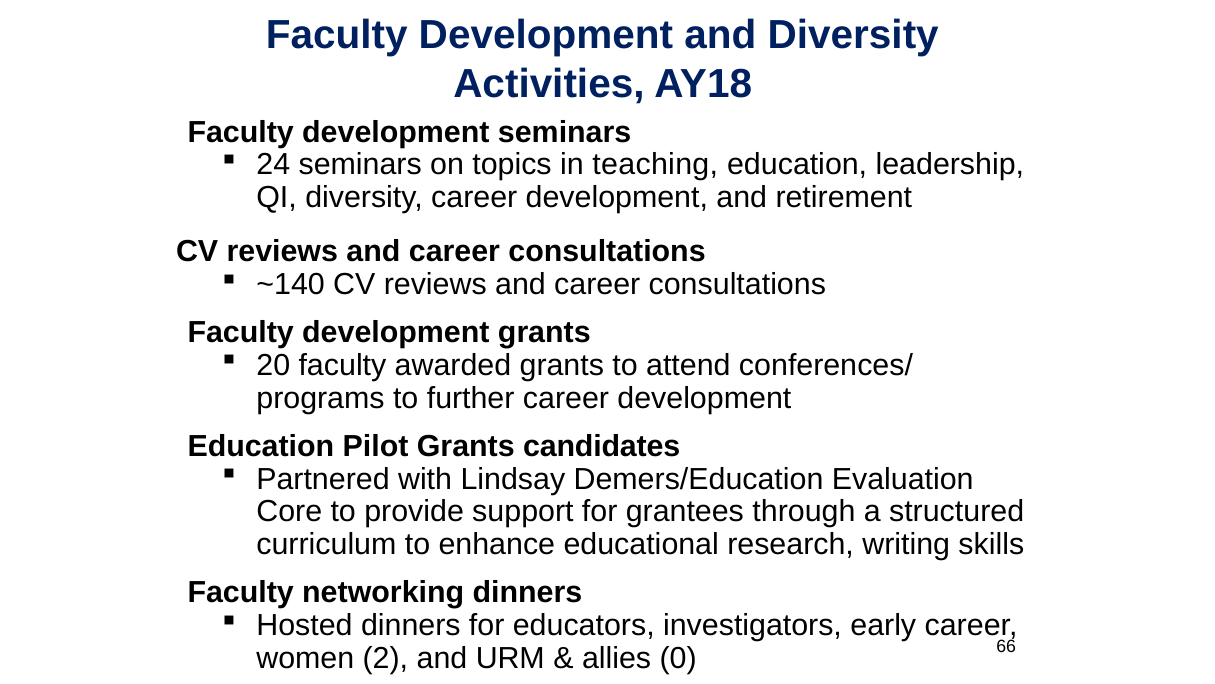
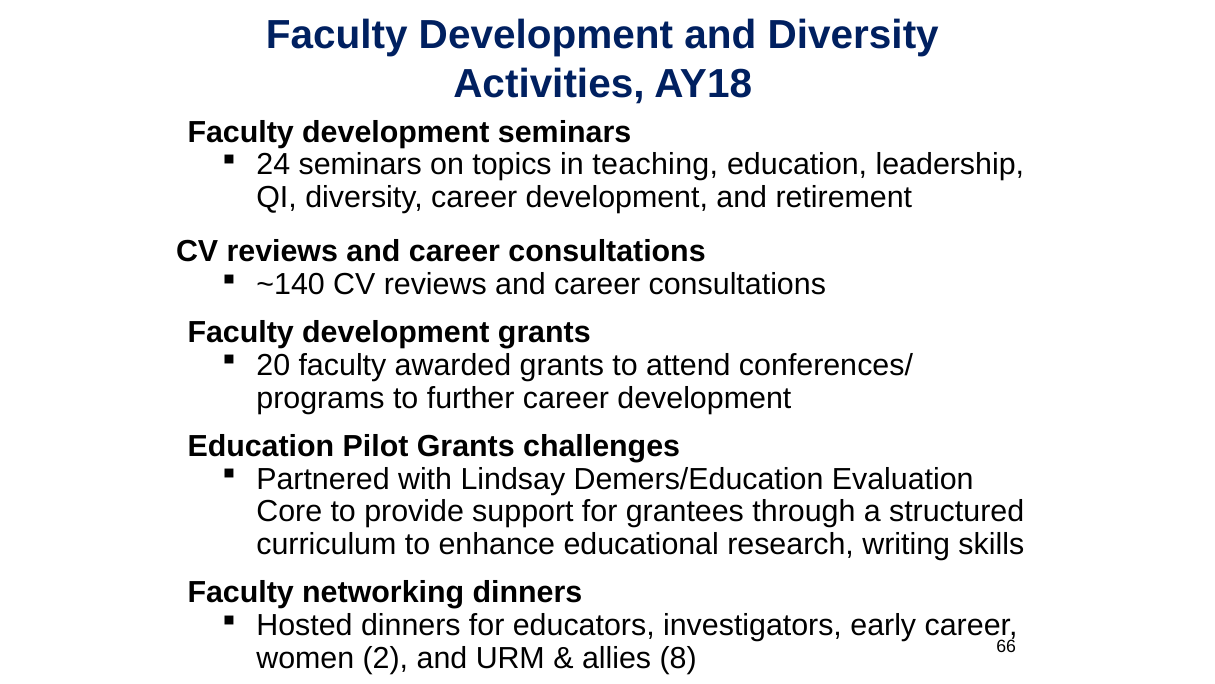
candidates: candidates -> challenges
0: 0 -> 8
